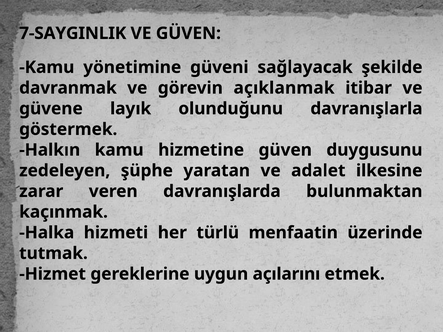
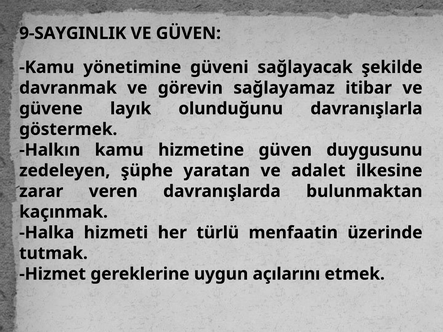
7-SAYGINLIK: 7-SAYGINLIK -> 9-SAYGINLIK
açıklanmak: açıklanmak -> sağlayamaz
